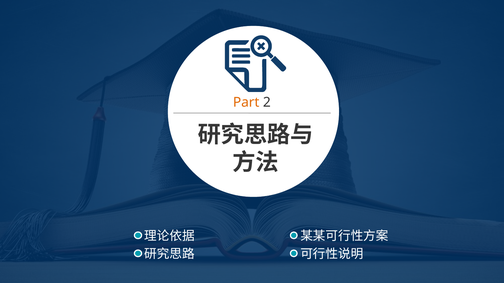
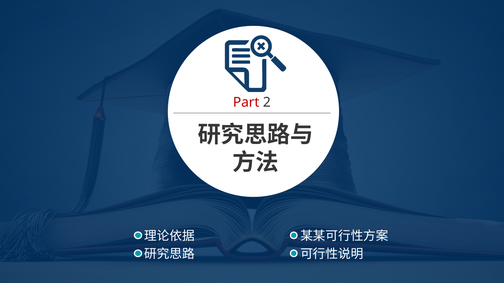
Part colour: orange -> red
